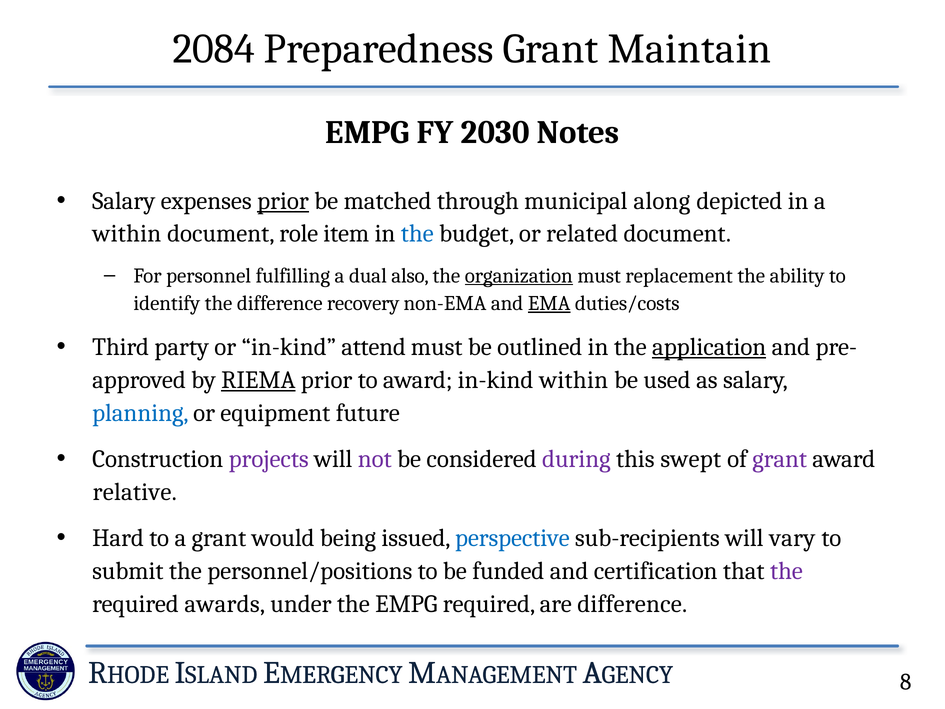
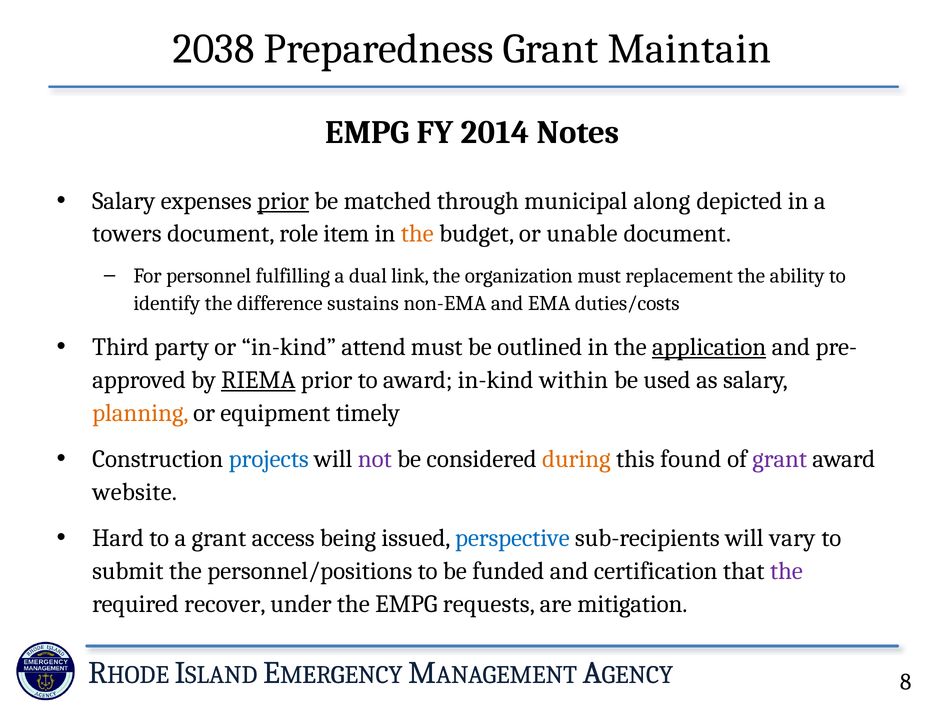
2084: 2084 -> 2038
2030: 2030 -> 2014
within at (127, 234): within -> towers
the at (417, 234) colour: blue -> orange
related: related -> unable
also: also -> link
organization underline: present -> none
recovery: recovery -> sustains
EMA underline: present -> none
planning colour: blue -> orange
future: future -> timely
projects colour: purple -> blue
during colour: purple -> orange
swept: swept -> found
relative: relative -> website
would: would -> access
awards: awards -> recover
EMPG required: required -> requests
are difference: difference -> mitigation
